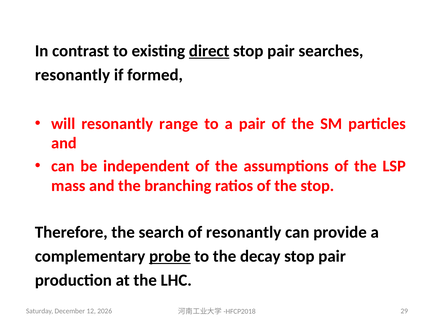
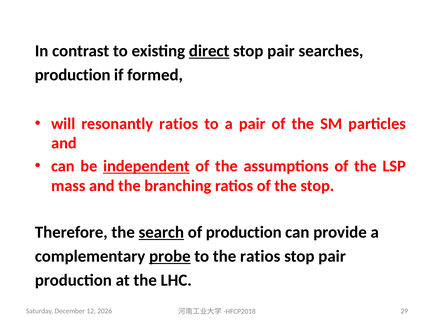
resonantly at (72, 75): resonantly -> production
resonantly range: range -> ratios
independent underline: none -> present
search underline: none -> present
of resonantly: resonantly -> production
the decay: decay -> ratios
